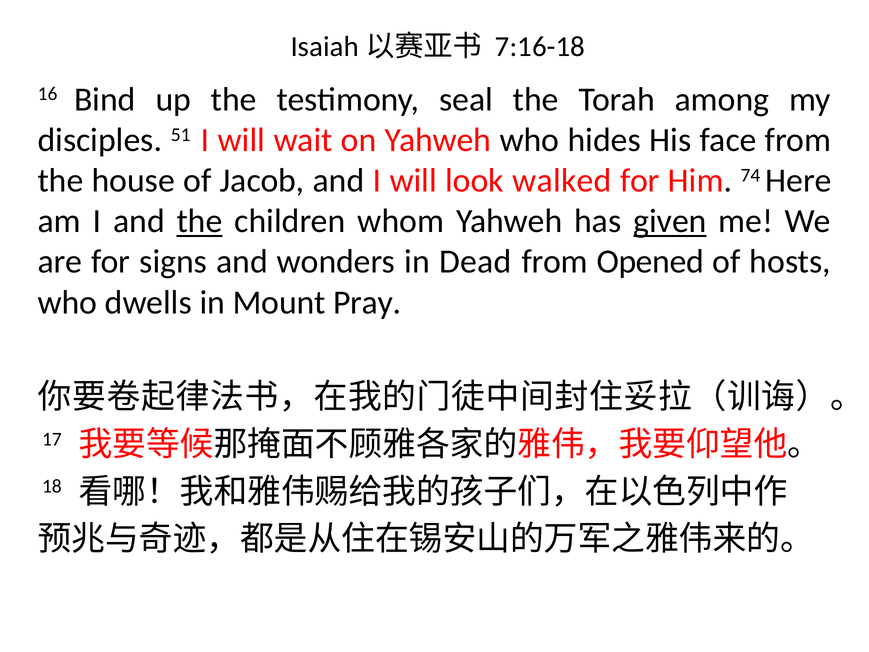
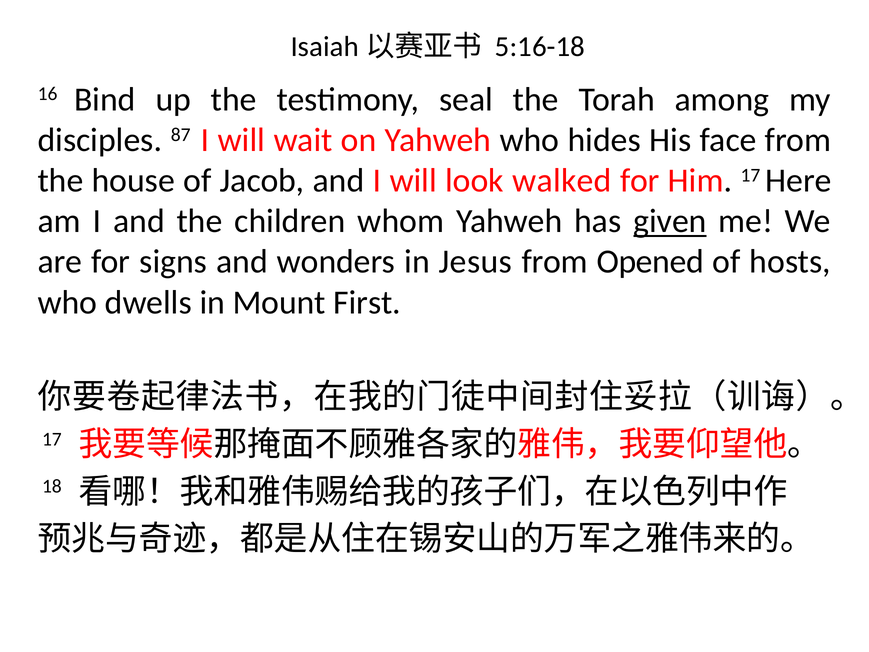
7:16-18: 7:16-18 -> 5:16-18
51: 51 -> 87
Him 74: 74 -> 17
the at (200, 221) underline: present -> none
Dead: Dead -> Jesus
Pray: Pray -> First
